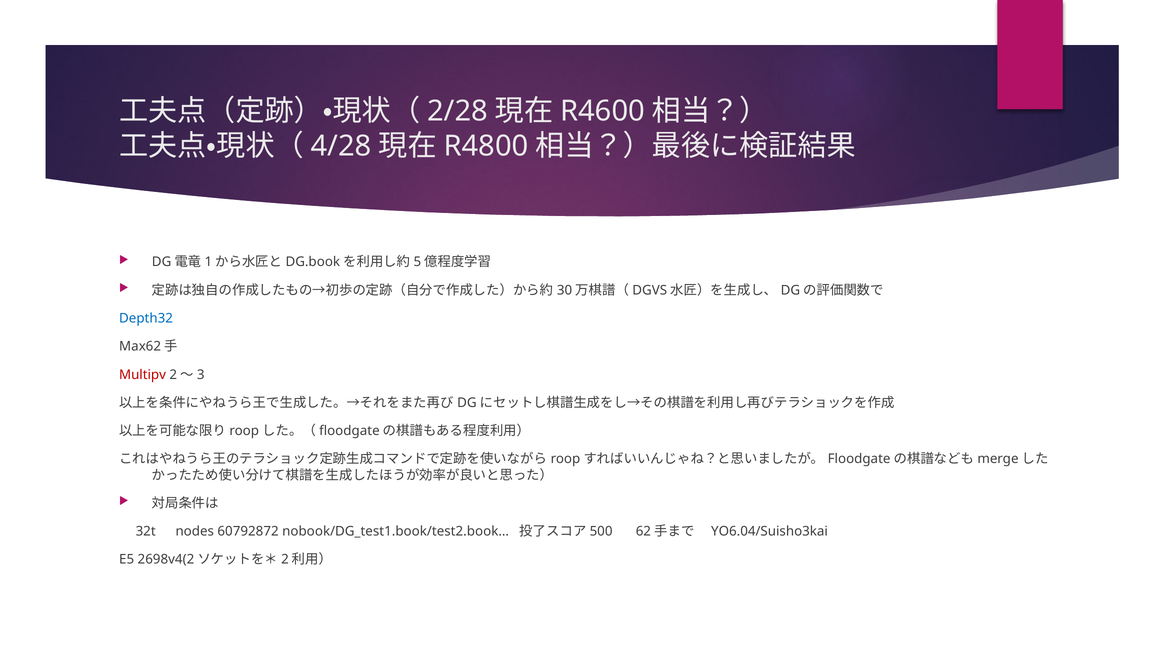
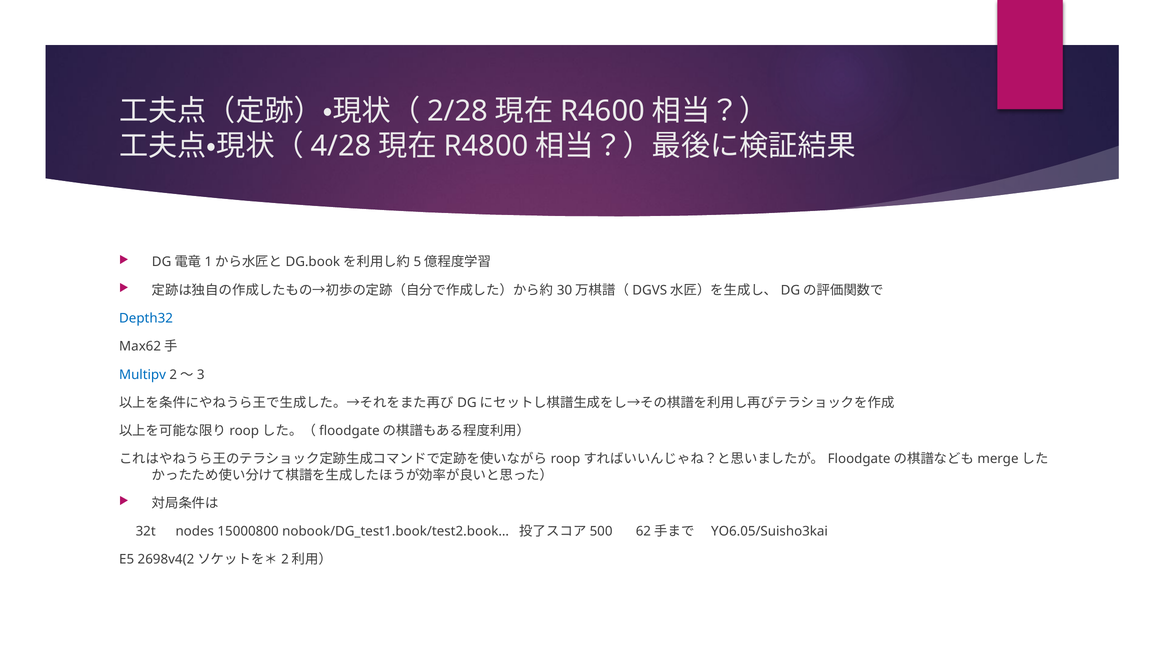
Multipv colour: red -> blue
60792872: 60792872 -> 15000800
YO6.04/Suisho3kai: YO6.04/Suisho3kai -> YO6.05/Suisho3kai
